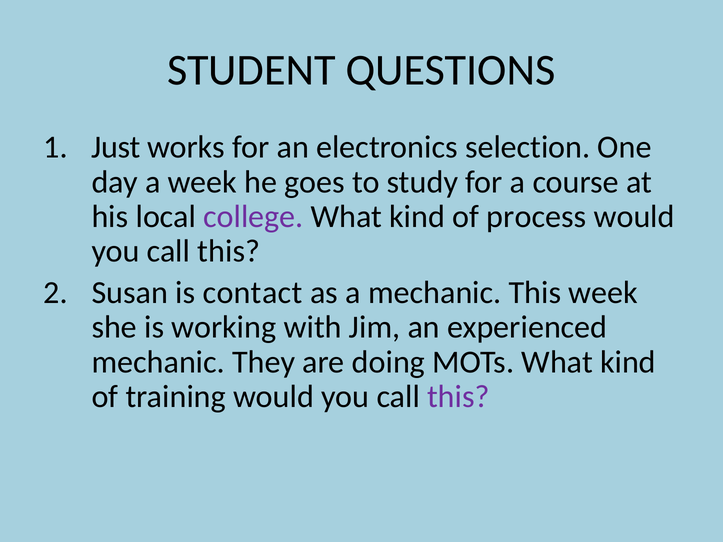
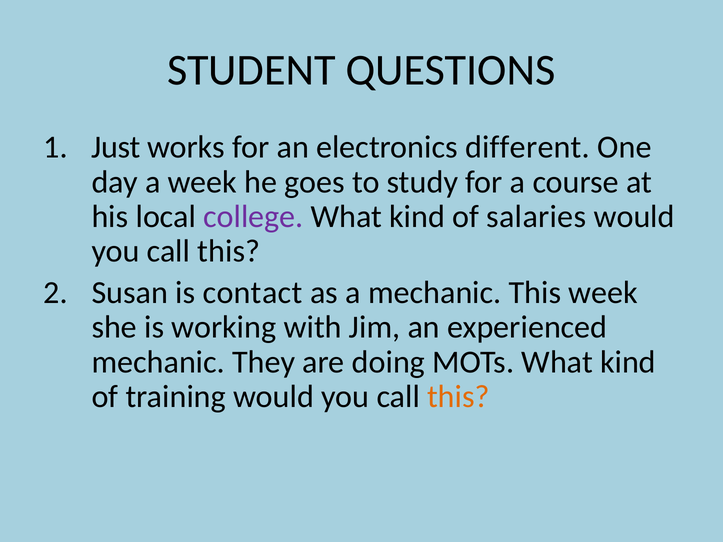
selection: selection -> different
process: process -> salaries
this at (458, 397) colour: purple -> orange
